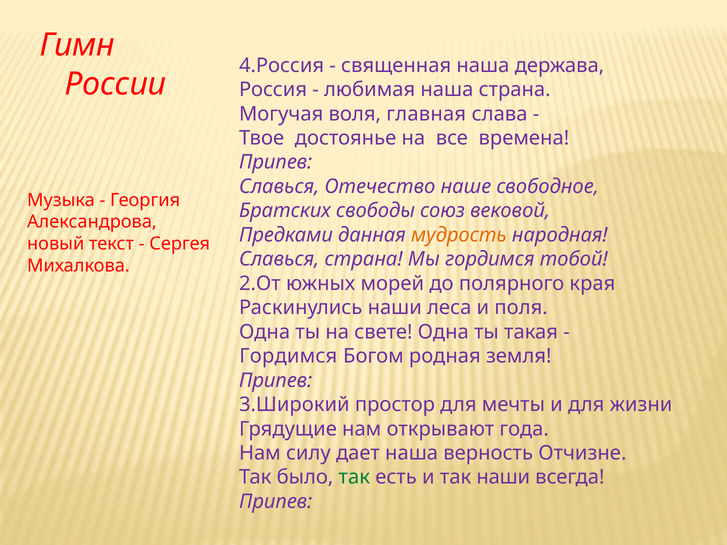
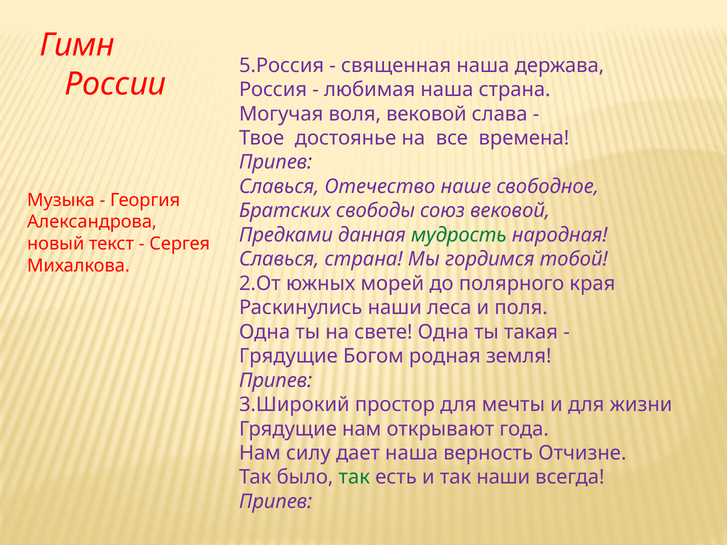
4.Россия: 4.Россия -> 5.Россия
воля главная: главная -> вековой
мудрость colour: orange -> green
Гордимся at (288, 356): Гордимся -> Грядущие
